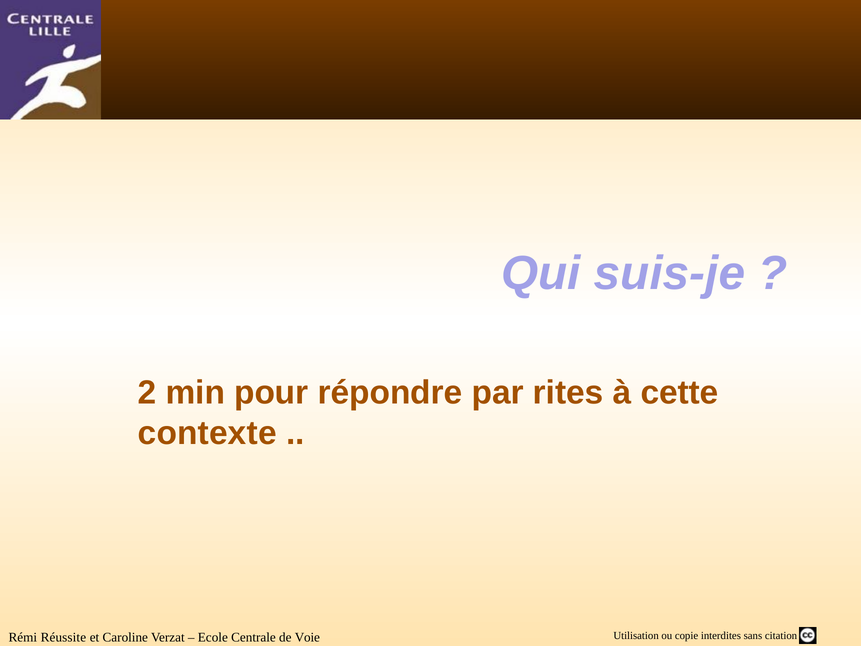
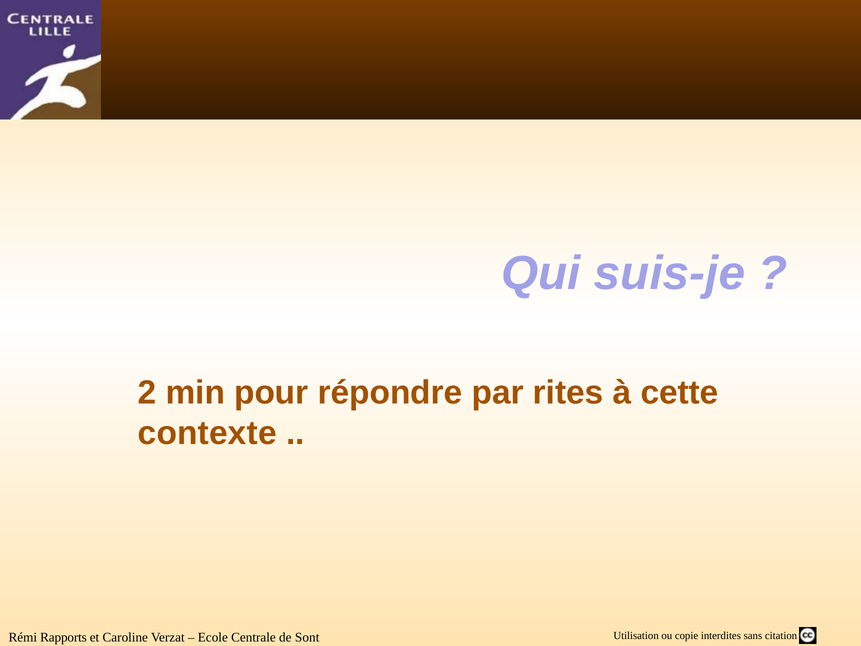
Réussite: Réussite -> Rapports
Voie: Voie -> Sont
